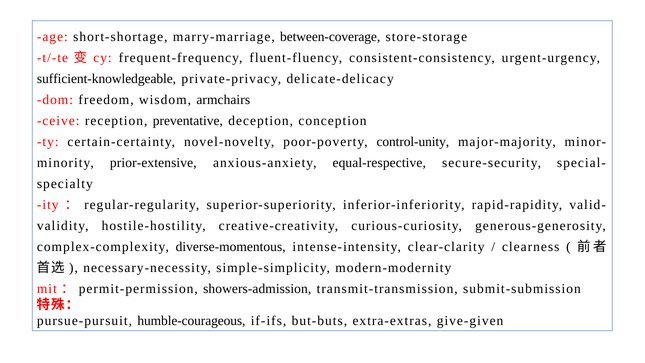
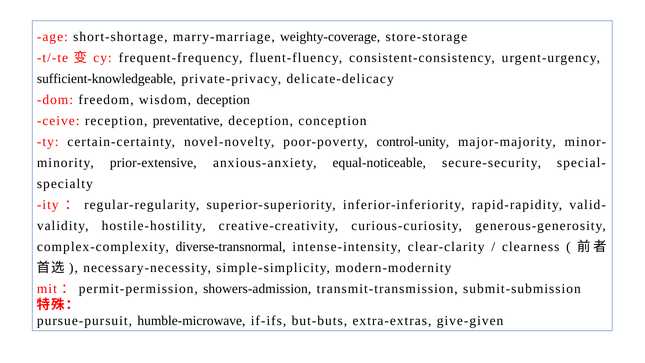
between-coverage: between-coverage -> weighty-coverage
wisdom armchairs: armchairs -> deception
equal-respective: equal-respective -> equal-noticeable
diverse-momentous: diverse-momentous -> diverse-transnormal
humble-courageous: humble-courageous -> humble-microwave
